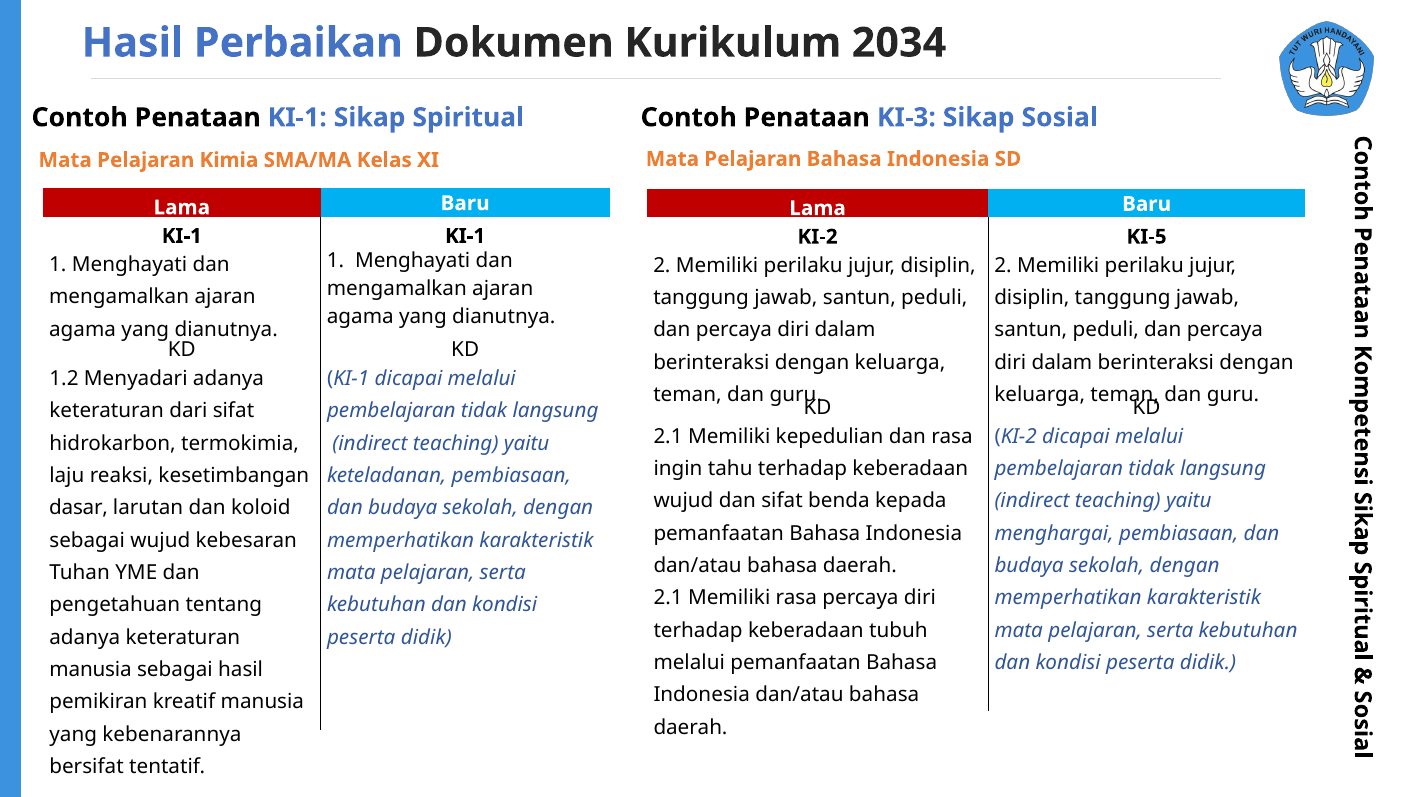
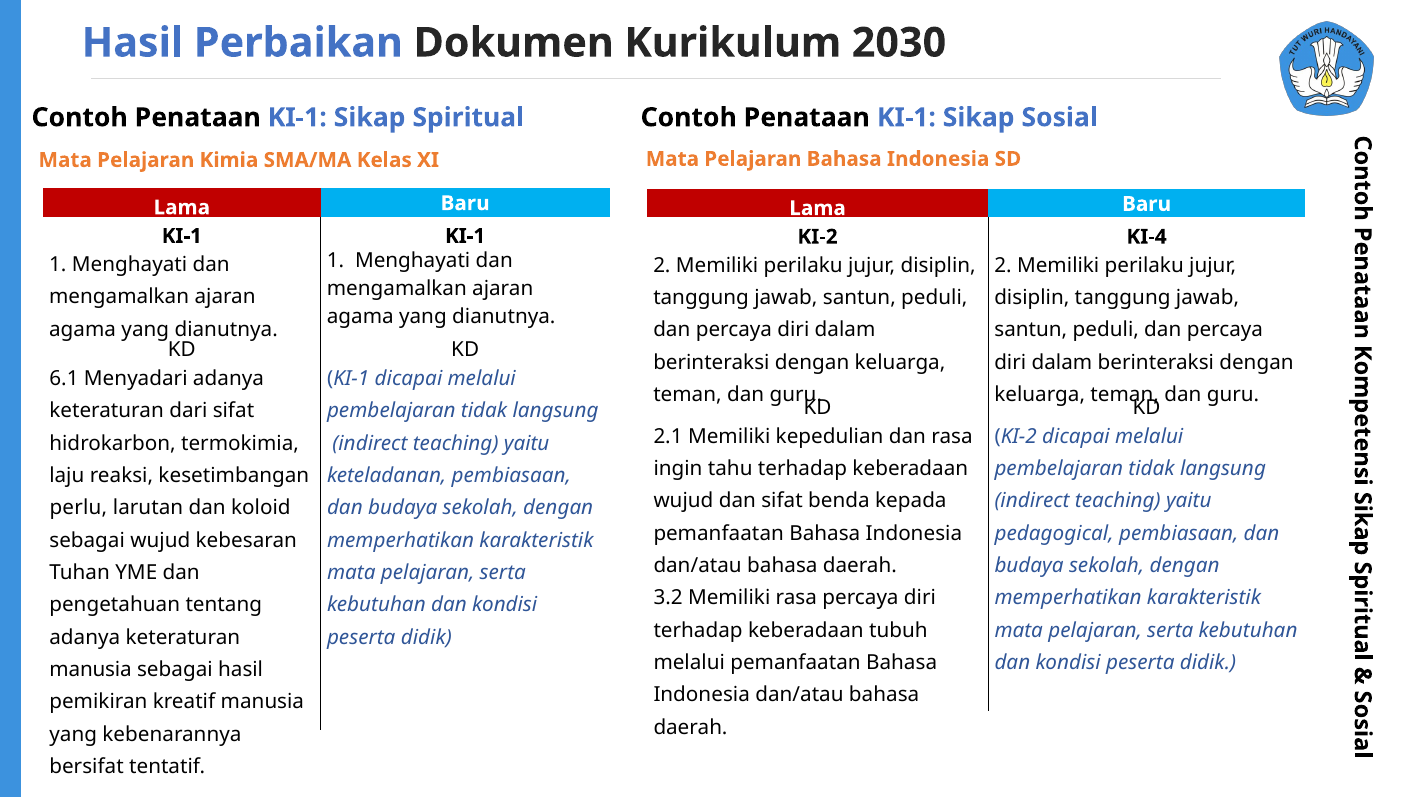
2034: 2034 -> 2030
KI-3 at (906, 118): KI-3 -> KI-1
KI-5: KI-5 -> KI-4
1.2: 1.2 -> 6.1
dasar: dasar -> perlu
menghargai: menghargai -> pedagogical
2.1 at (668, 598): 2.1 -> 3.2
